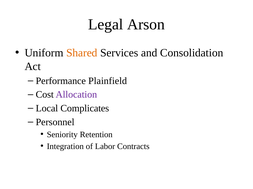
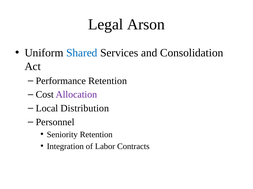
Shared colour: orange -> blue
Performance Plainfield: Plainfield -> Retention
Complicates: Complicates -> Distribution
